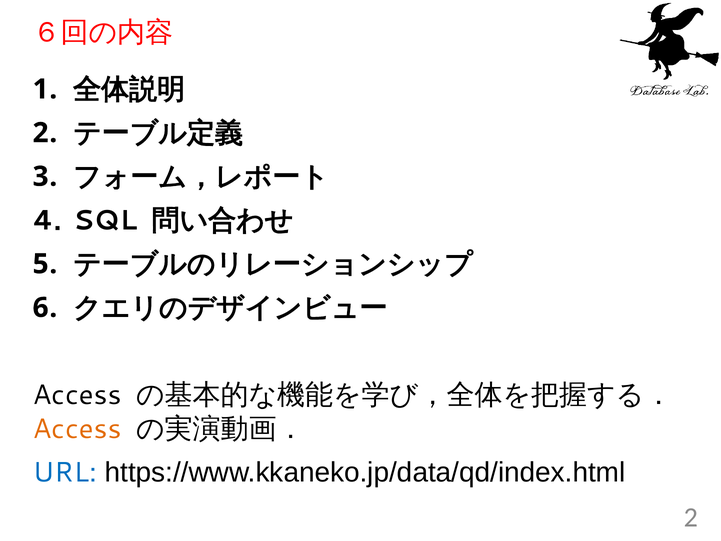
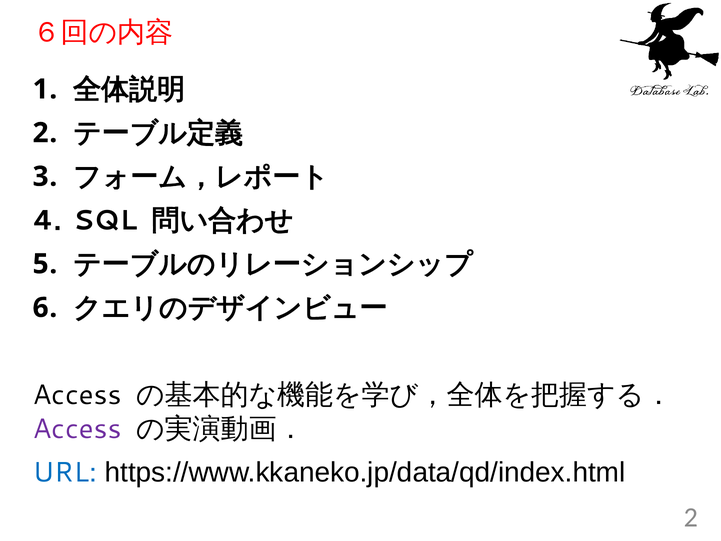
Access at (77, 429) colour: orange -> purple
